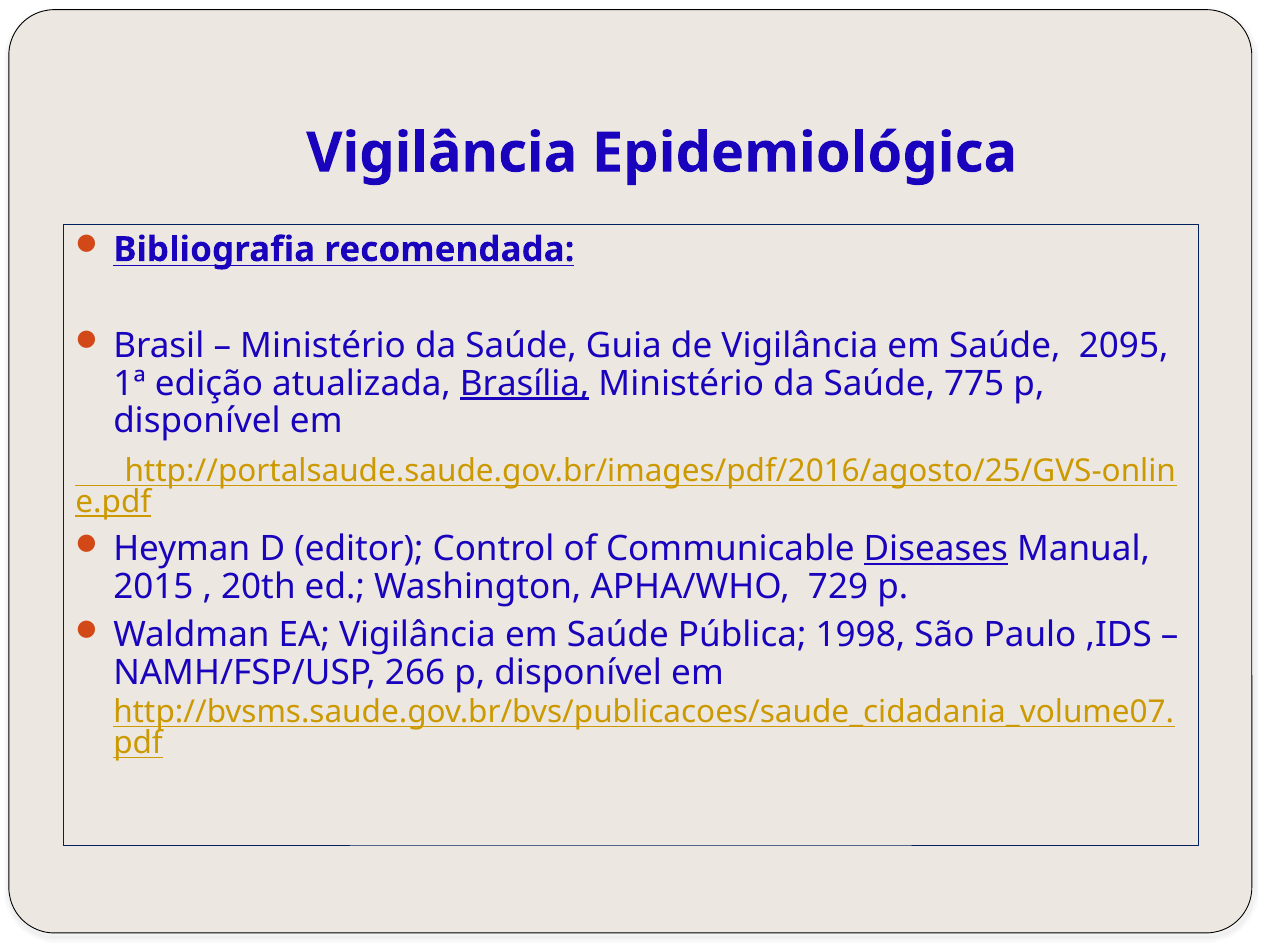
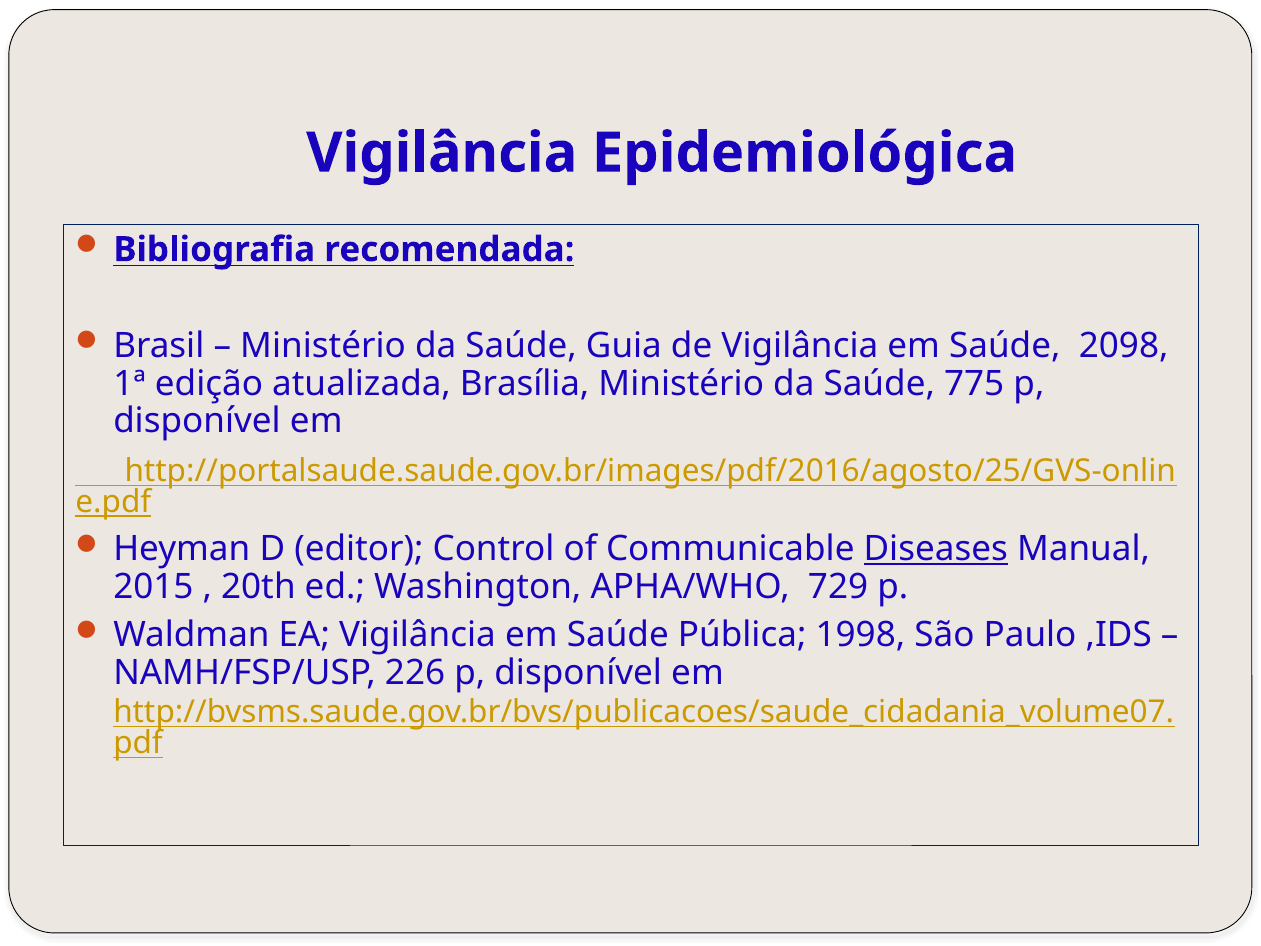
2095: 2095 -> 2098
Brasília underline: present -> none
266: 266 -> 226
